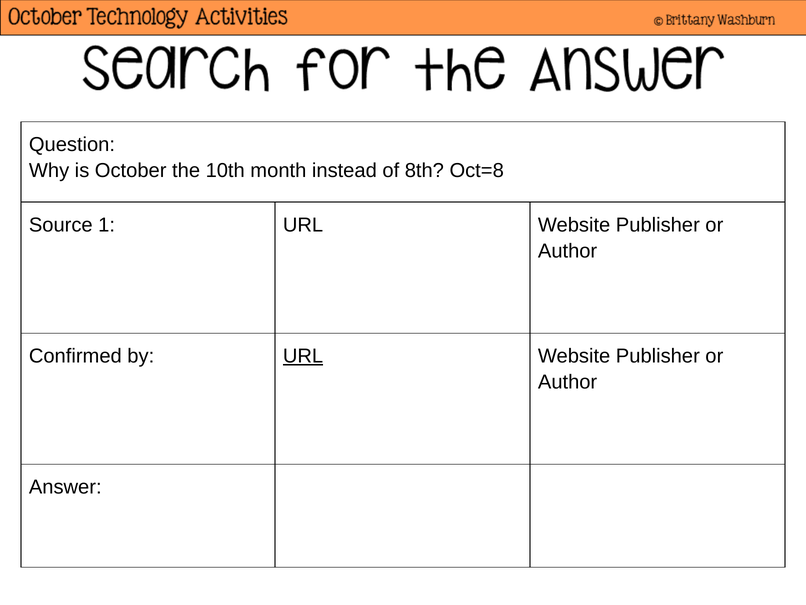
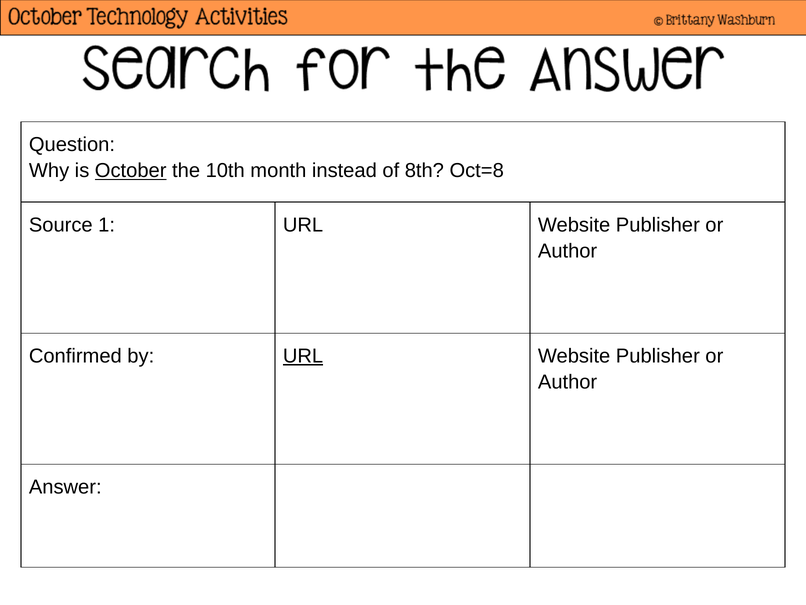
October underline: none -> present
